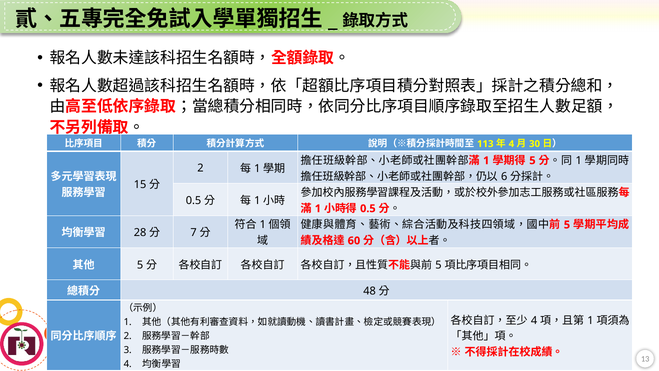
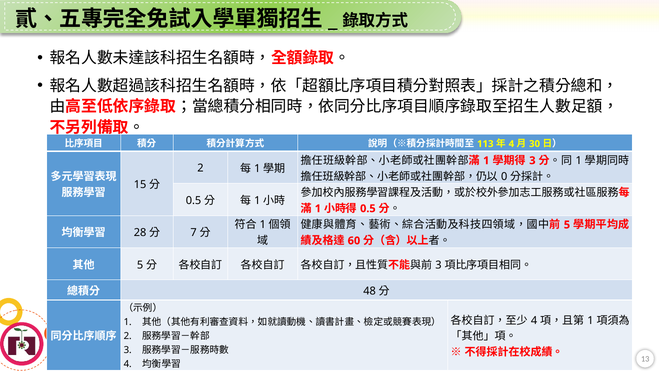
5 at (532, 160): 5 -> 3
6: 6 -> 0
5 at (438, 265): 5 -> 3
